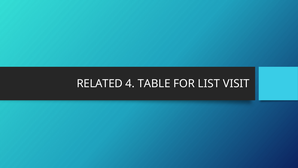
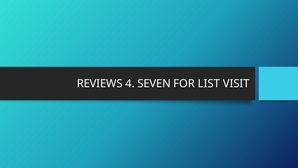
RELATED: RELATED -> REVIEWS
TABLE: TABLE -> SEVEN
